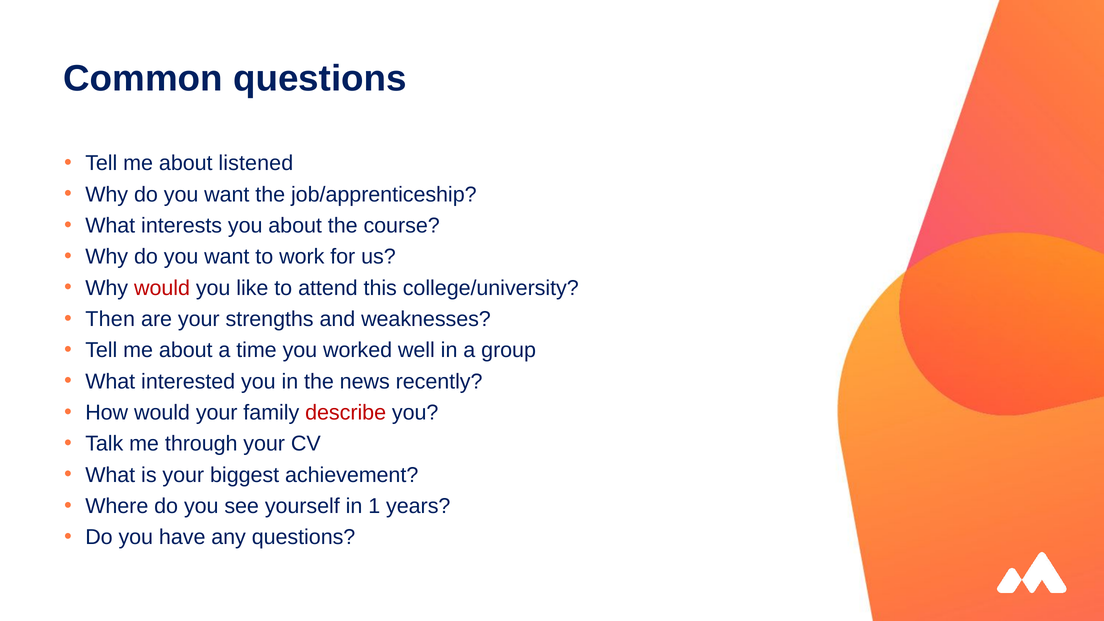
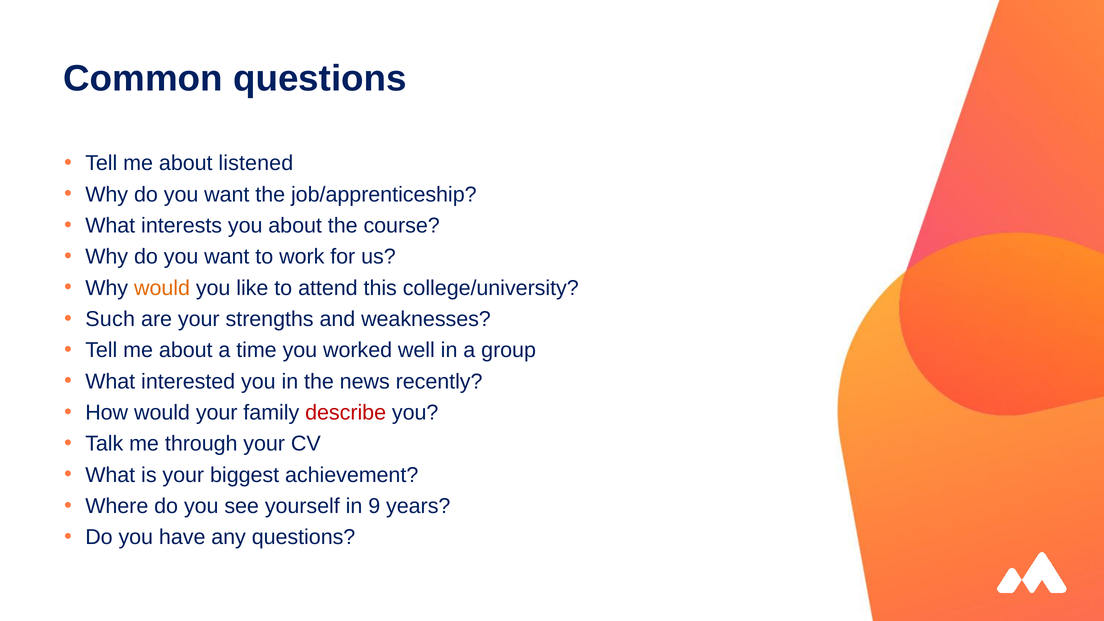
would at (162, 288) colour: red -> orange
Then: Then -> Such
1: 1 -> 9
